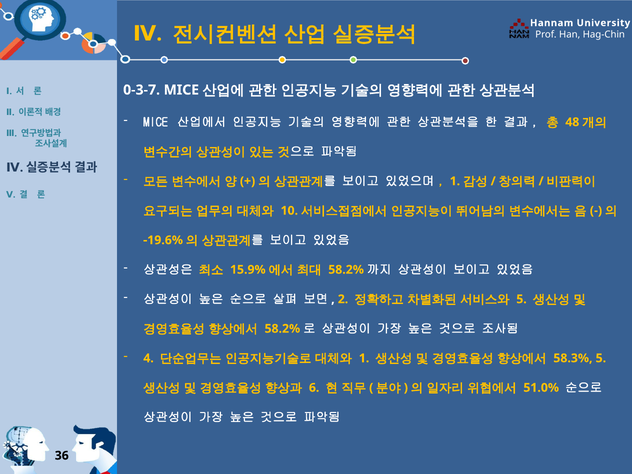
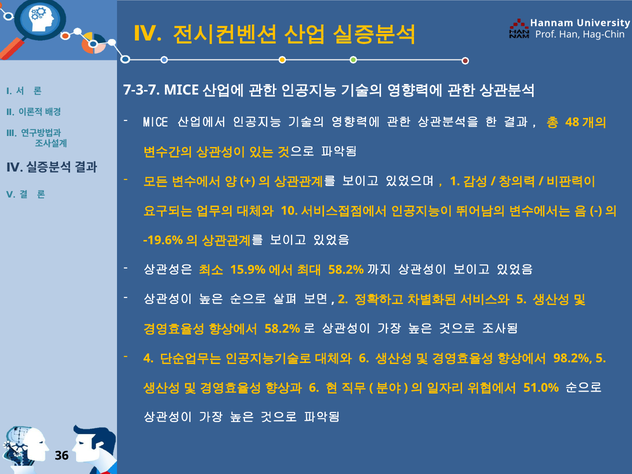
0-3-7: 0-3-7 -> 7-3-7
1 at (364, 358): 1 -> 6
58.3%: 58.3% -> 98.2%
